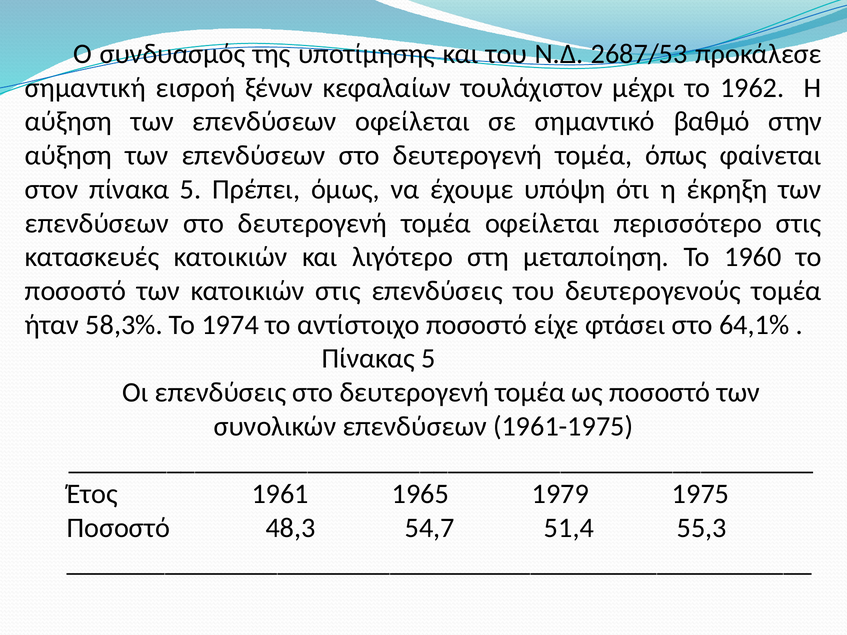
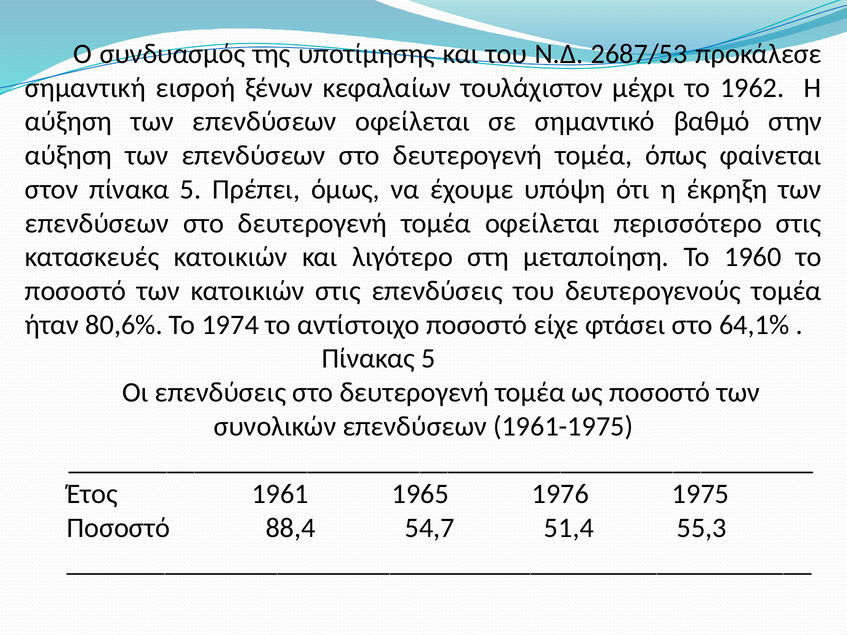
58,3%: 58,3% -> 80,6%
1979: 1979 -> 1976
48,3: 48,3 -> 88,4
